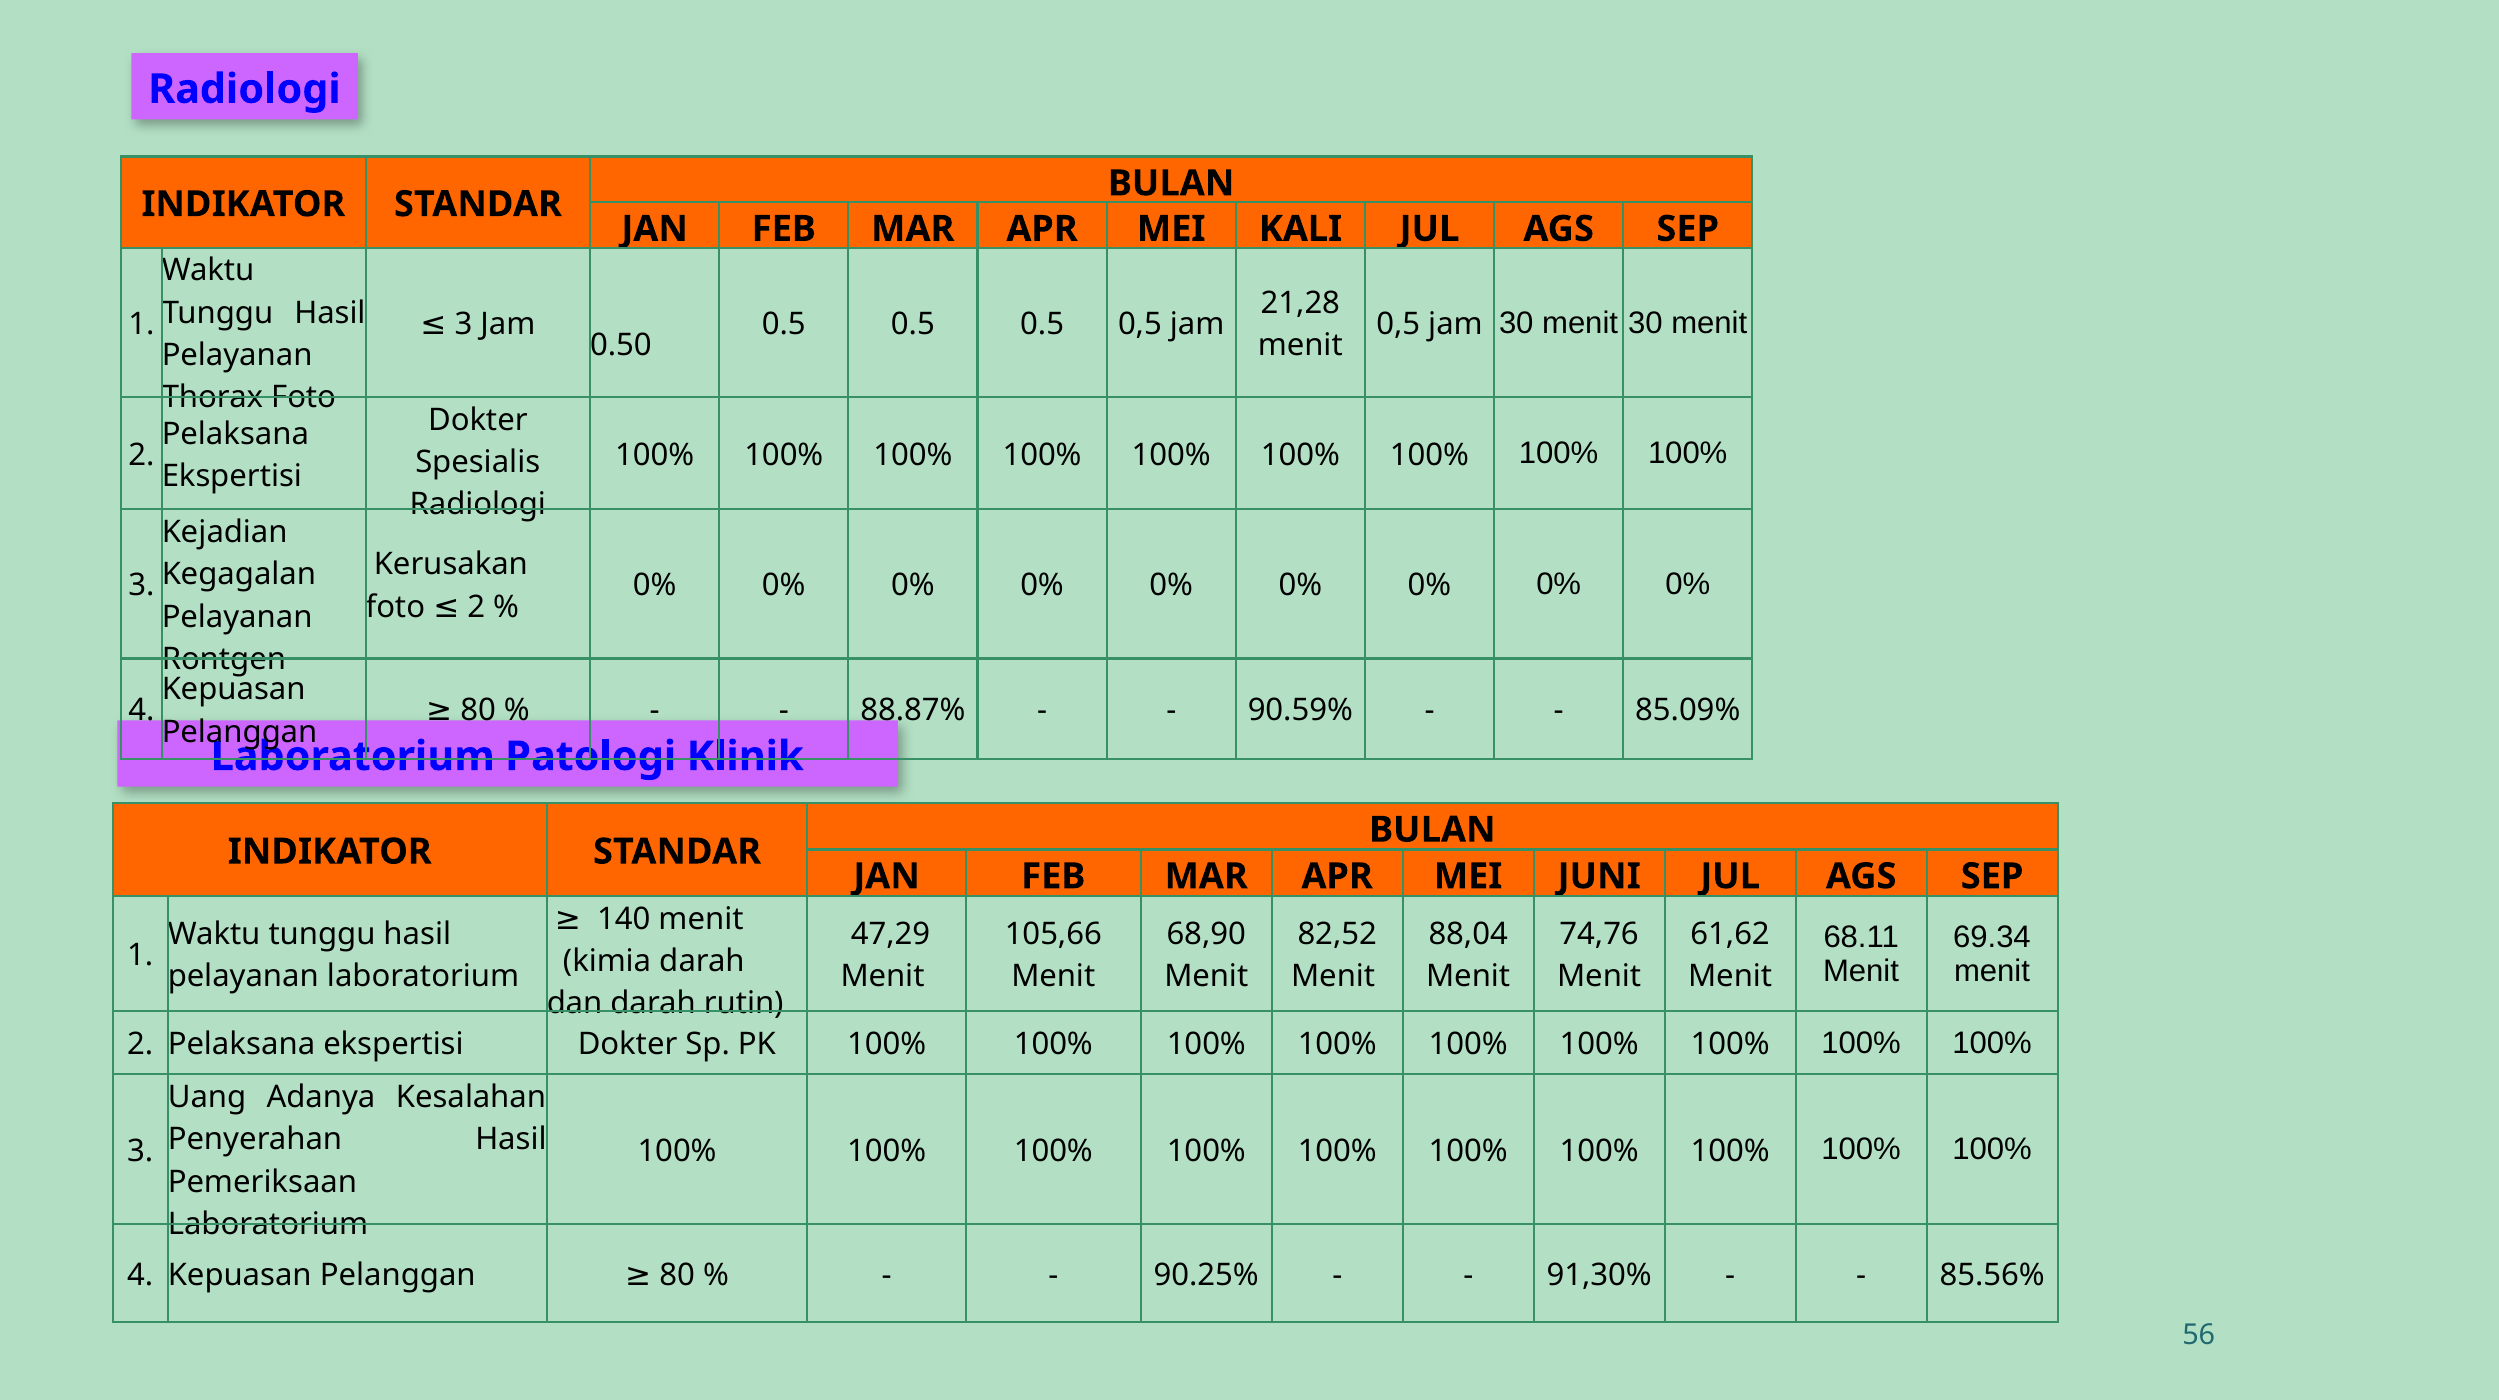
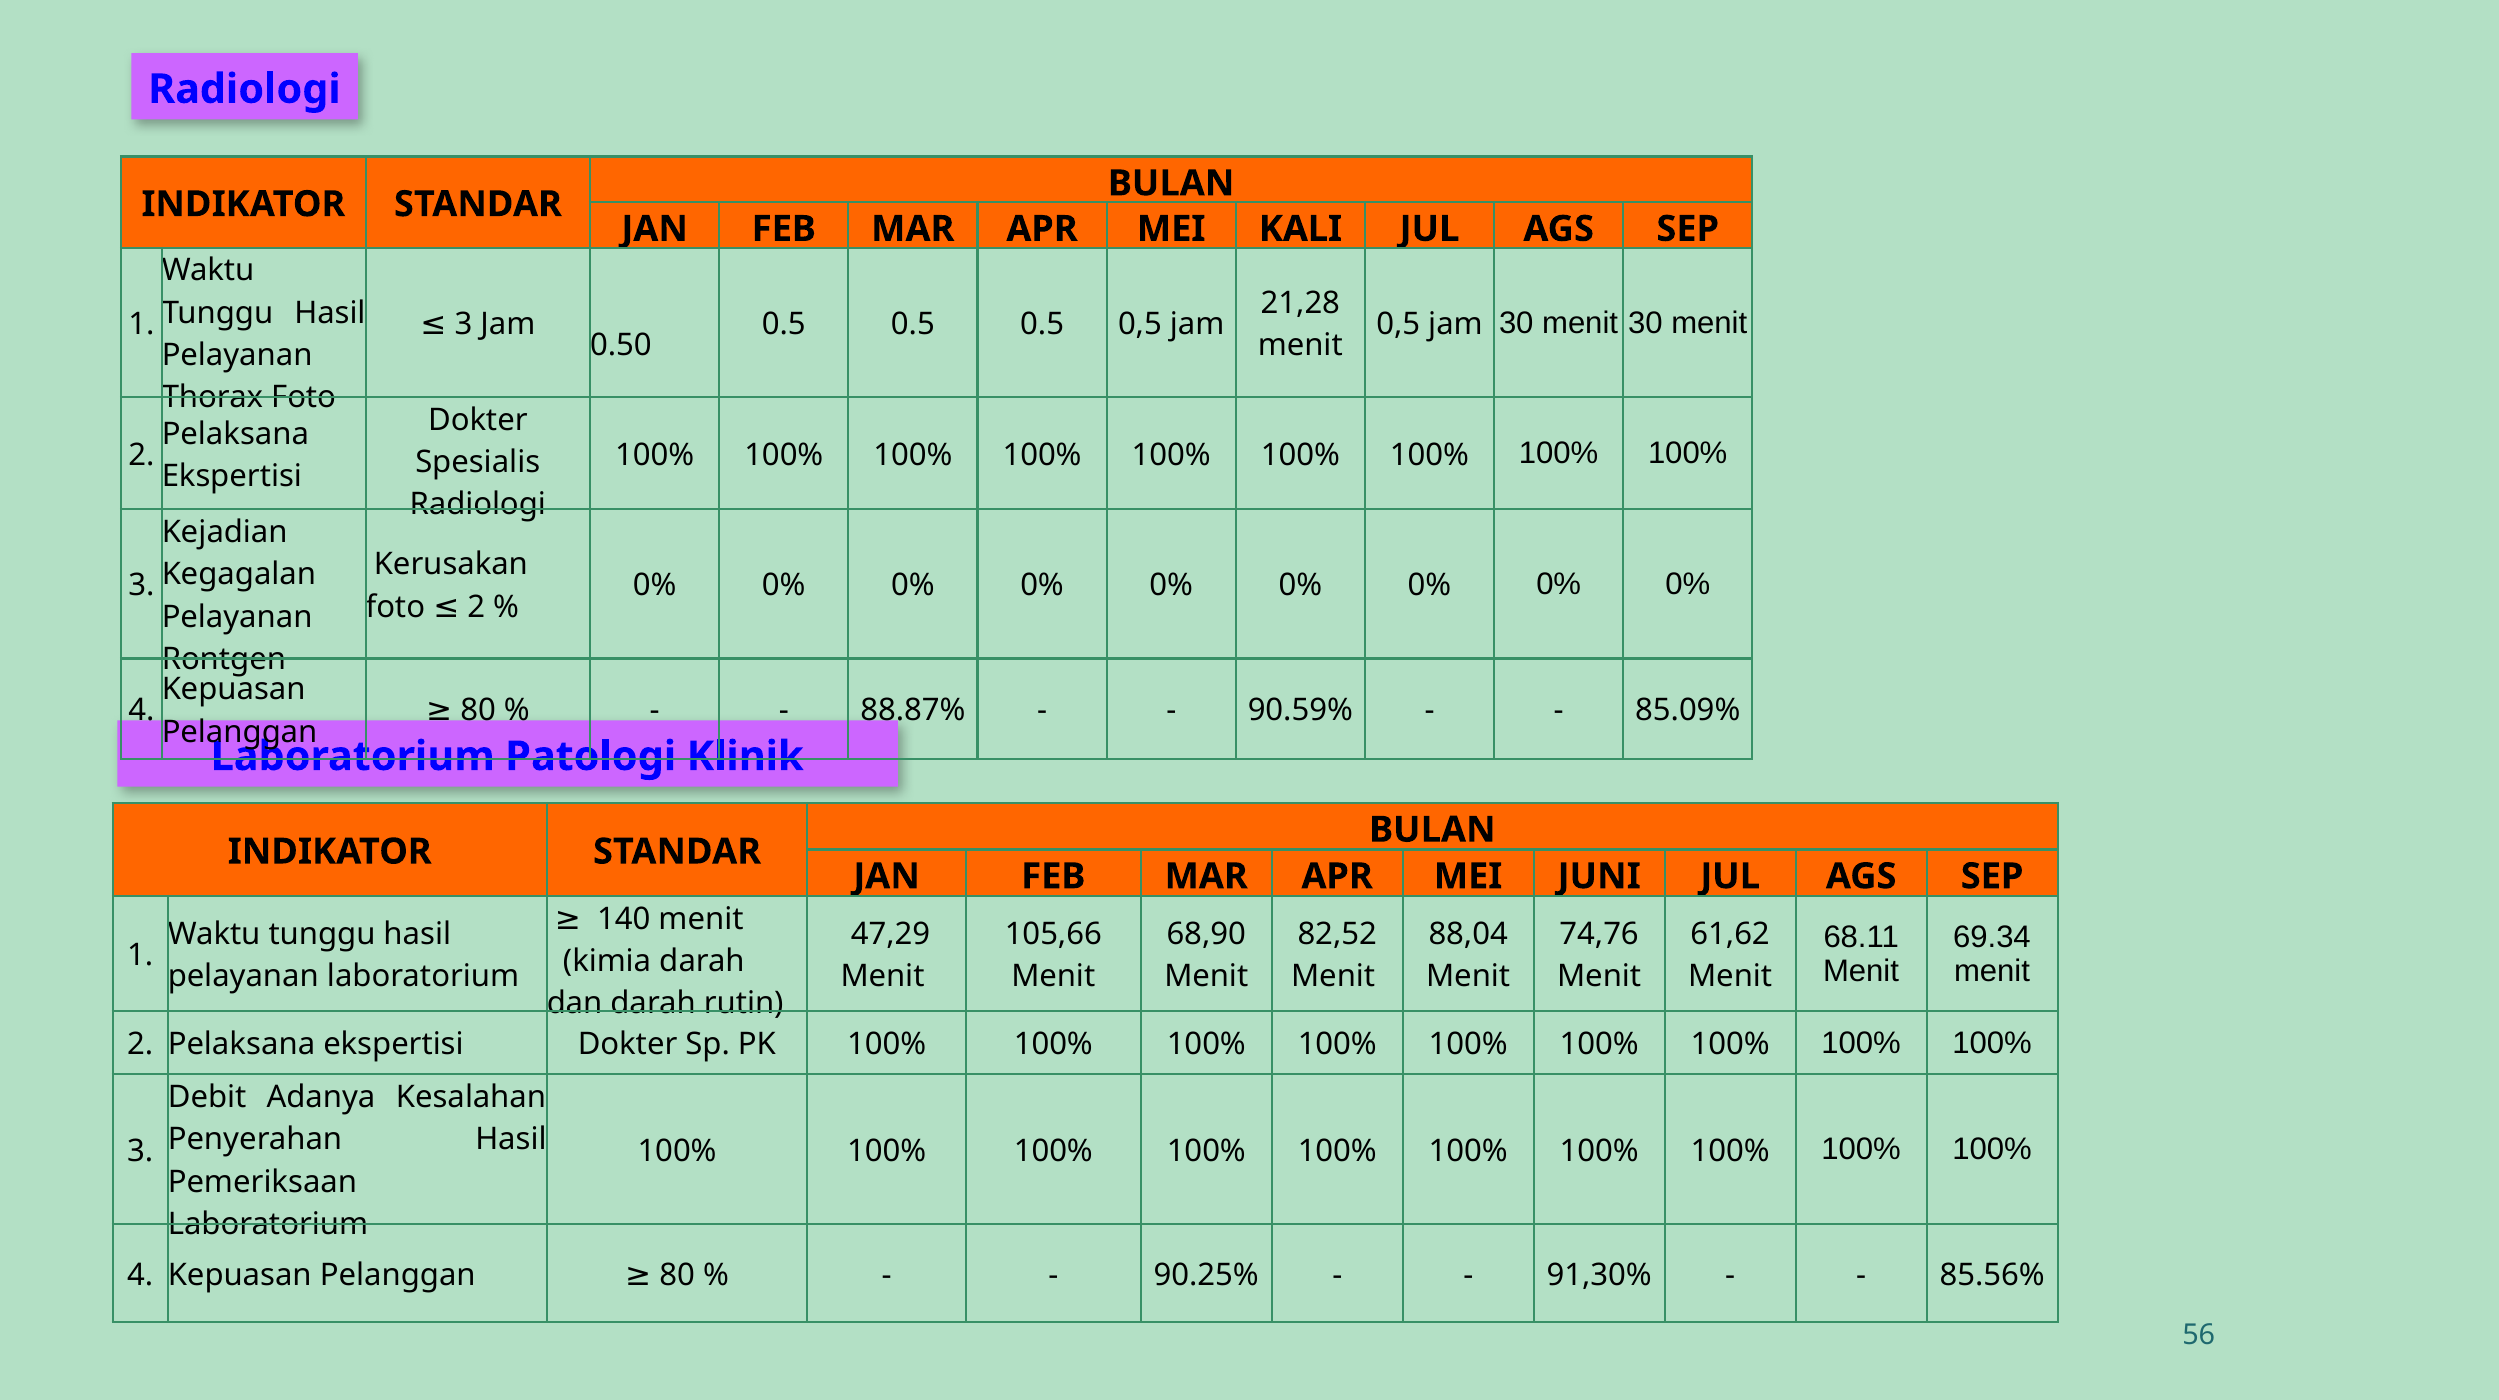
Uang: Uang -> Debit
